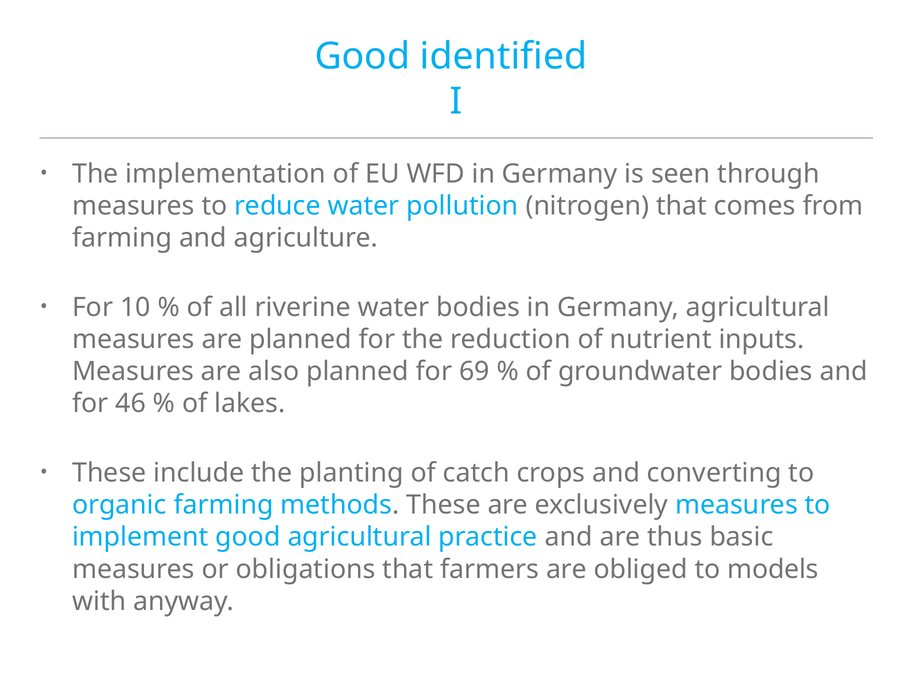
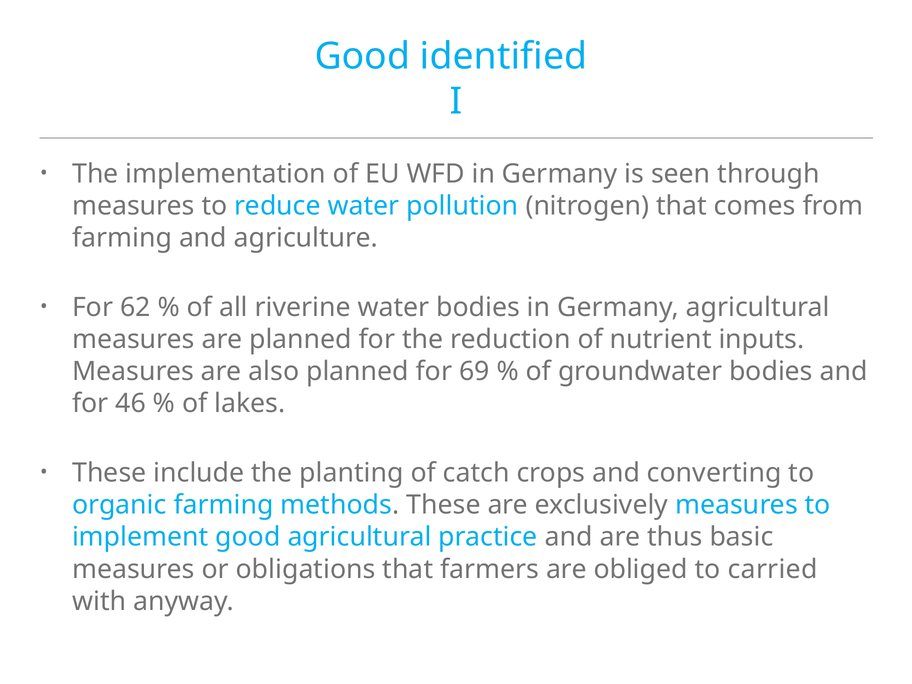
10: 10 -> 62
models: models -> carried
